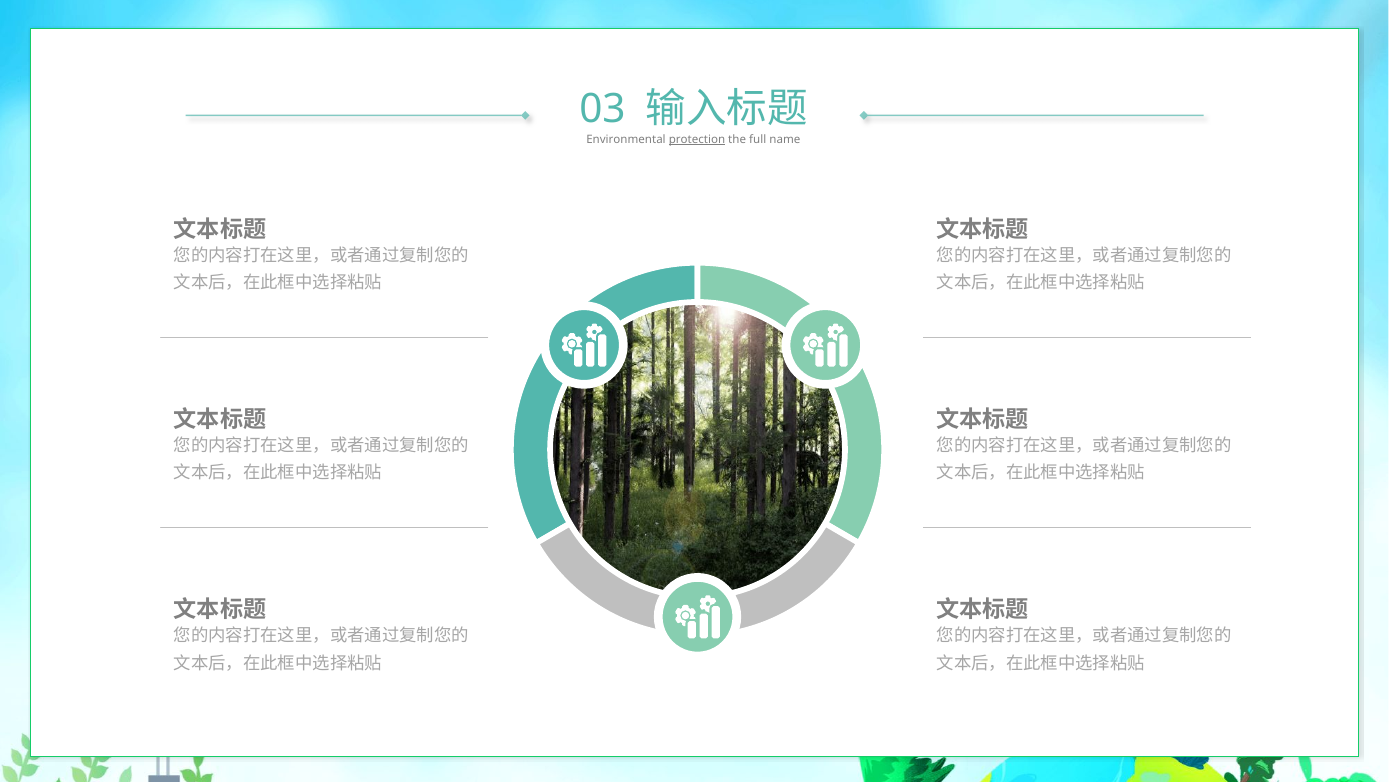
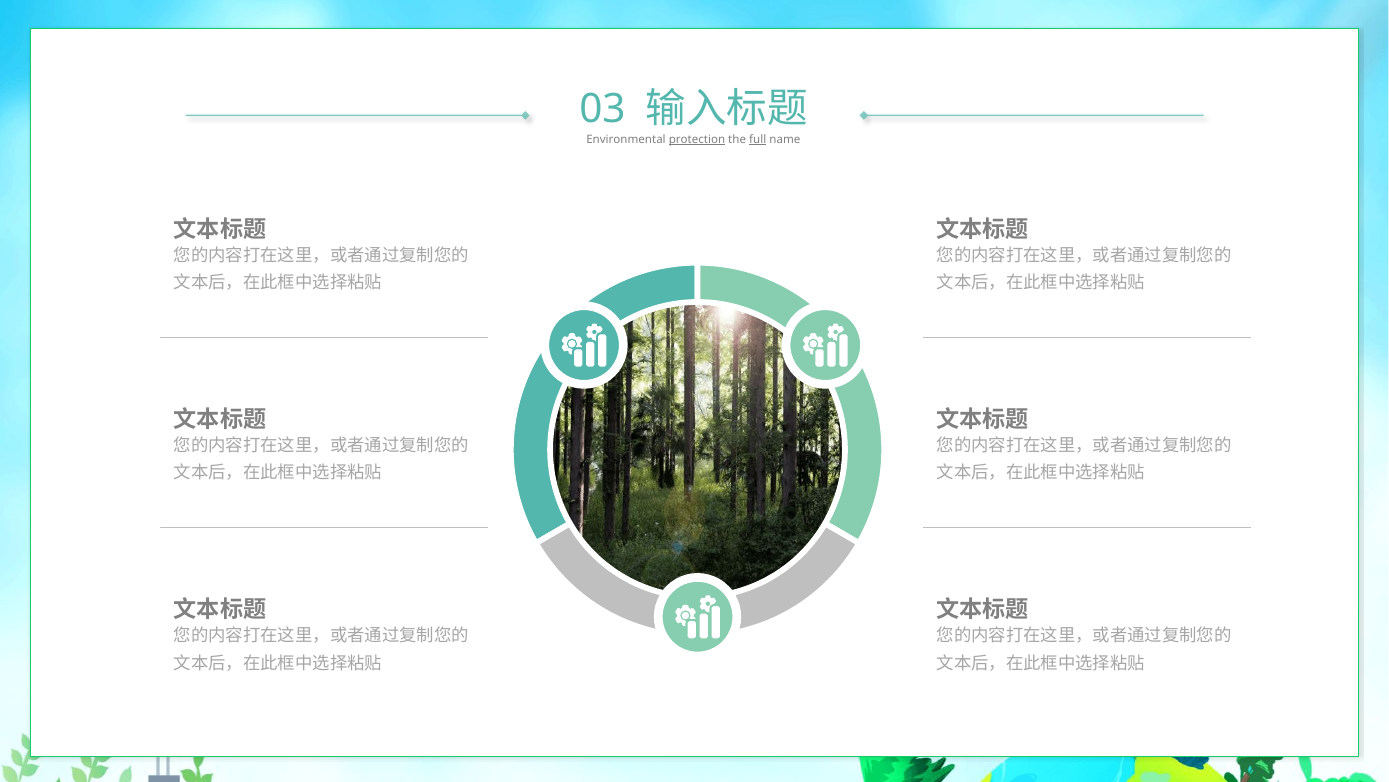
full underline: none -> present
